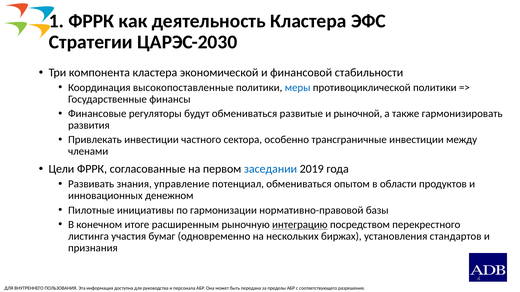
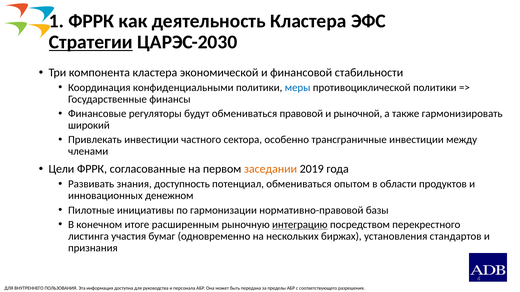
Стратегии underline: none -> present
высокопоставленные: высокопоставленные -> конфиденциальными
развитые: развитые -> правовой
развития: развития -> широкий
заседании colour: blue -> orange
управление: управление -> доступность
